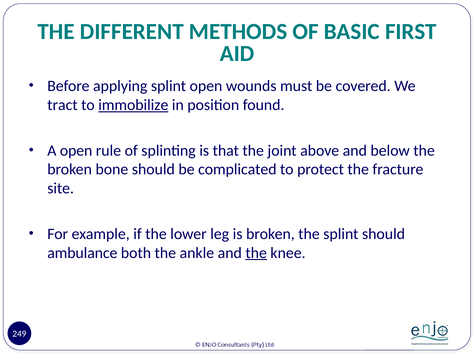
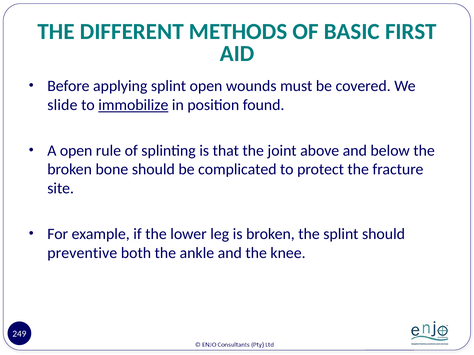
tract: tract -> slide
ambulance: ambulance -> preventive
the at (256, 253) underline: present -> none
